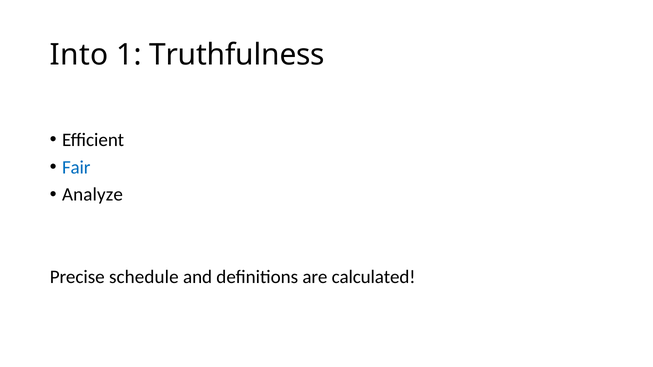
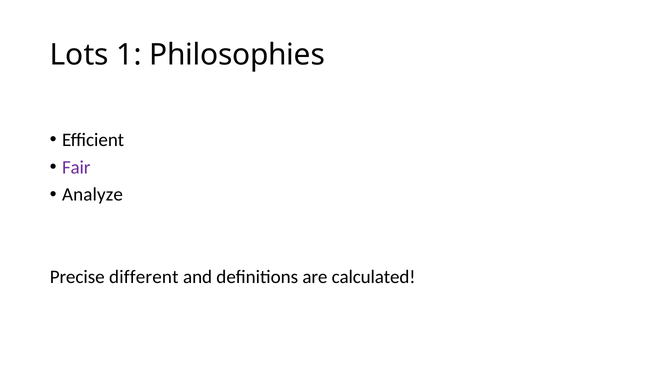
Into: Into -> Lots
Truthfulness: Truthfulness -> Philosophies
Fair colour: blue -> purple
schedule: schedule -> different
